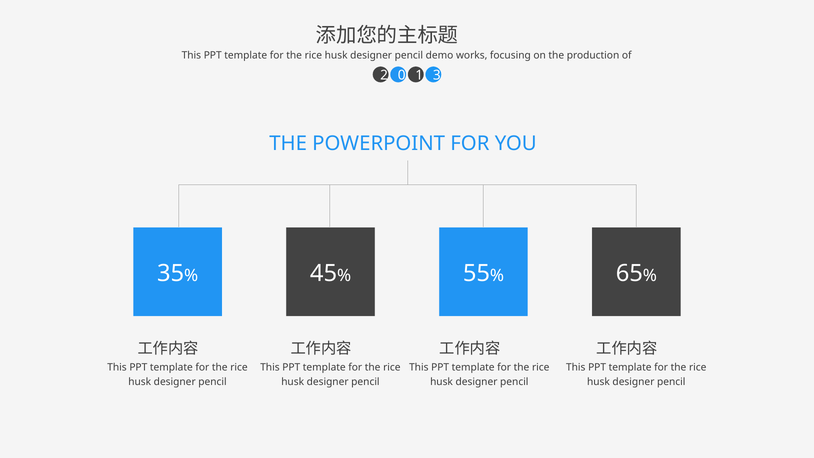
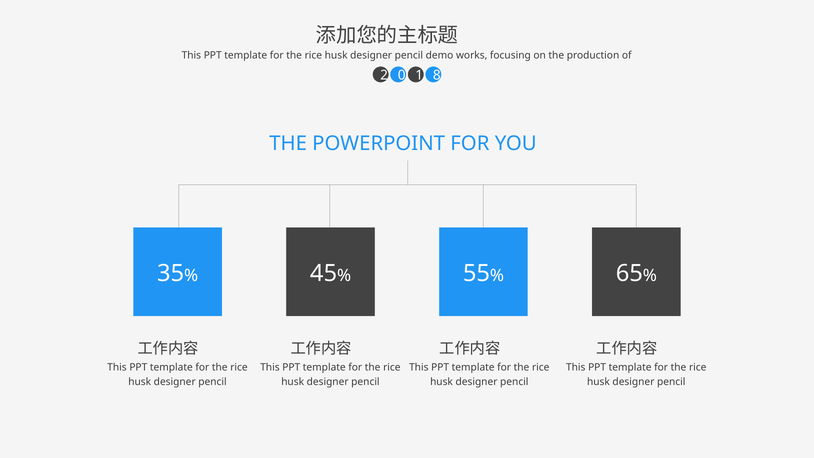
3: 3 -> 8
